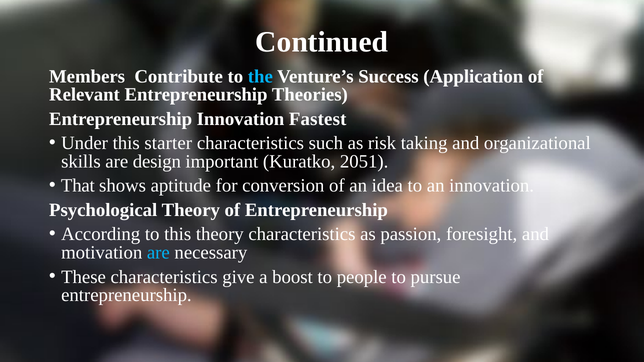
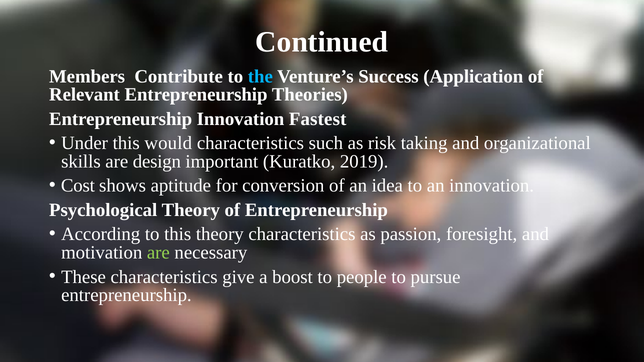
starter: starter -> would
2051: 2051 -> 2019
That: That -> Cost
are at (158, 253) colour: light blue -> light green
